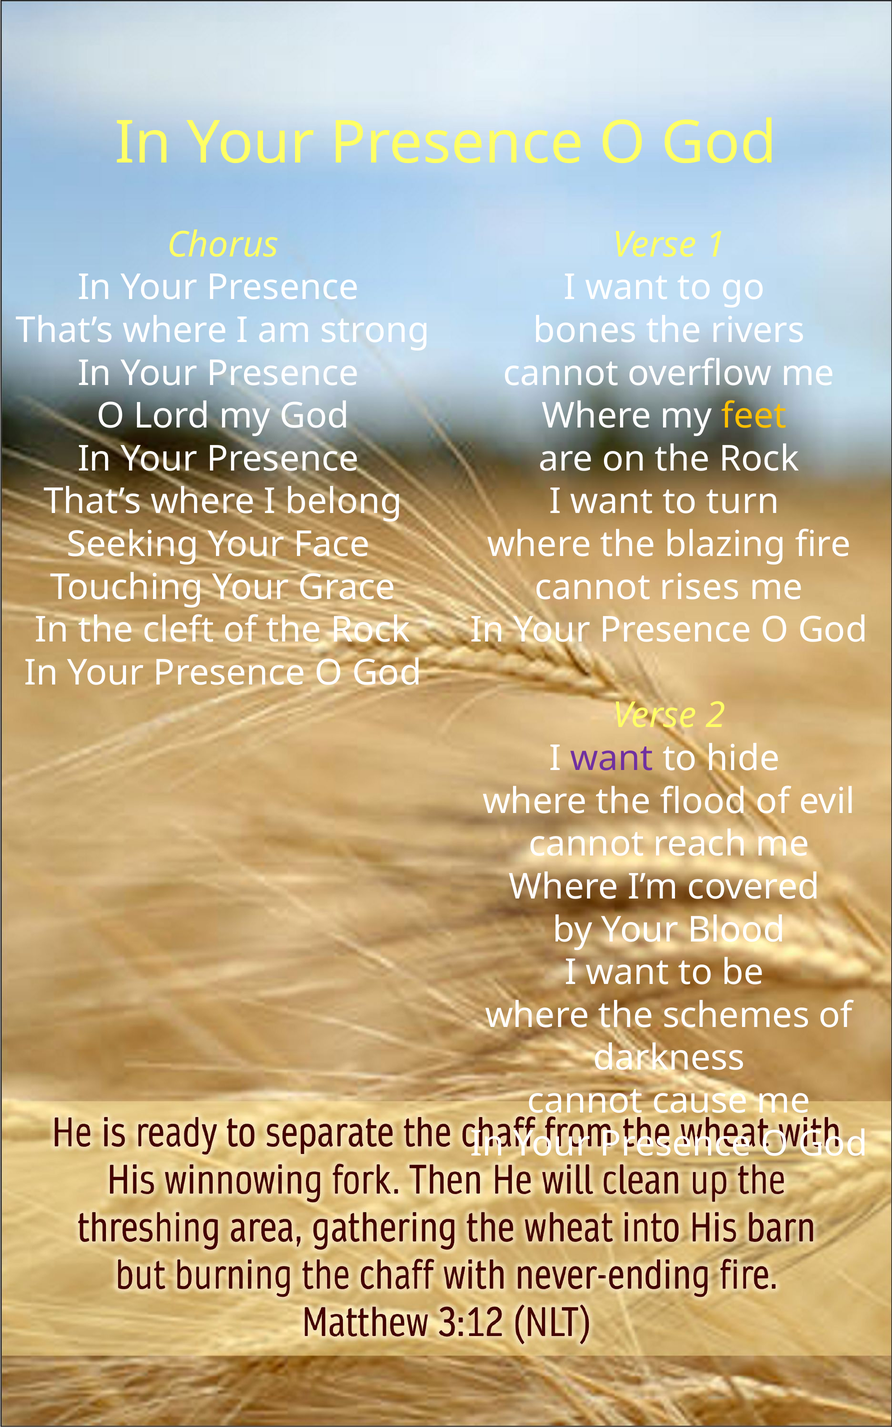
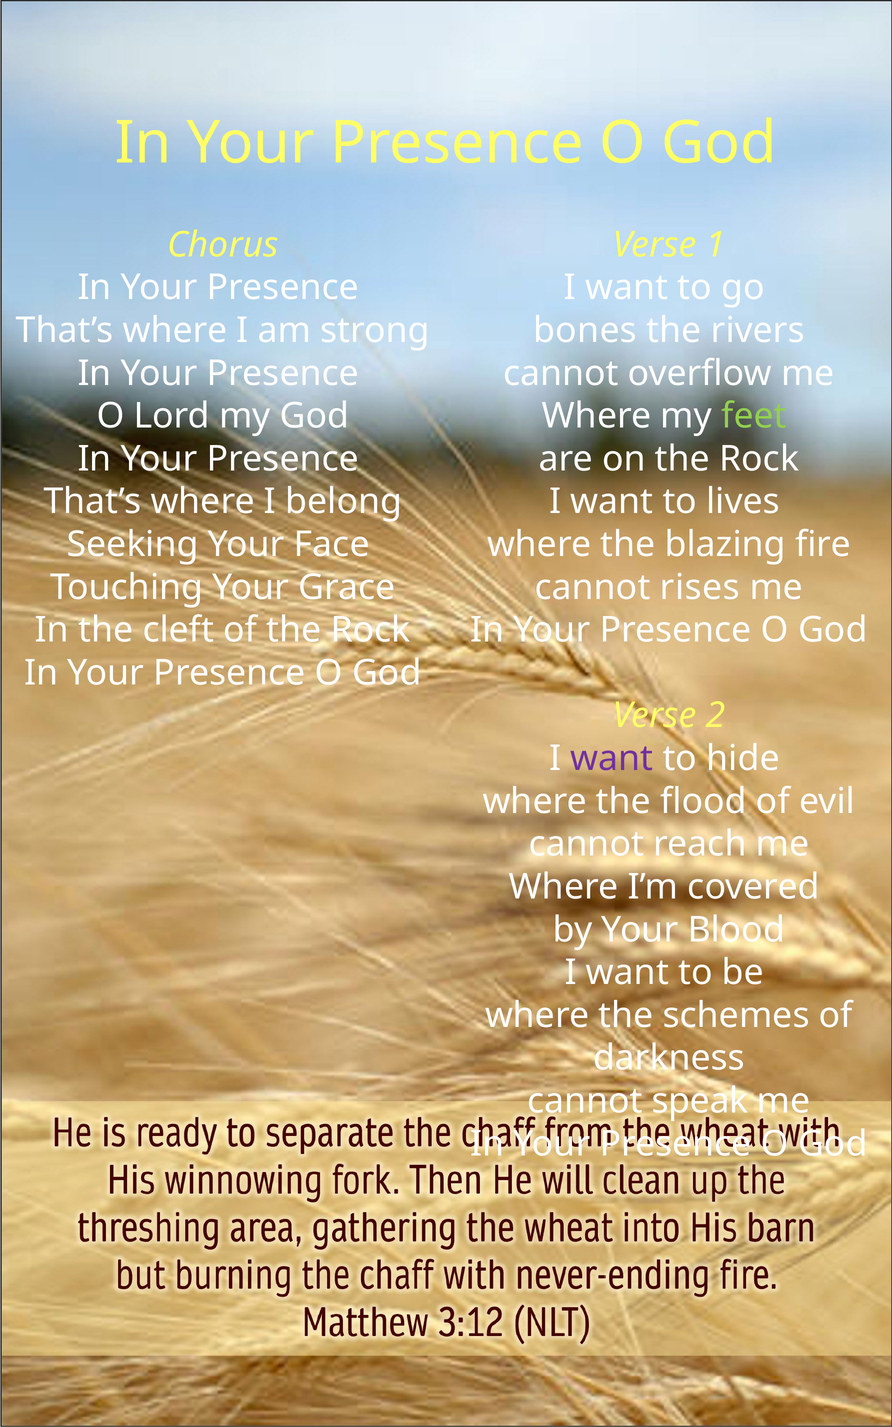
feet colour: yellow -> light green
turn: turn -> lives
cause: cause -> speak
